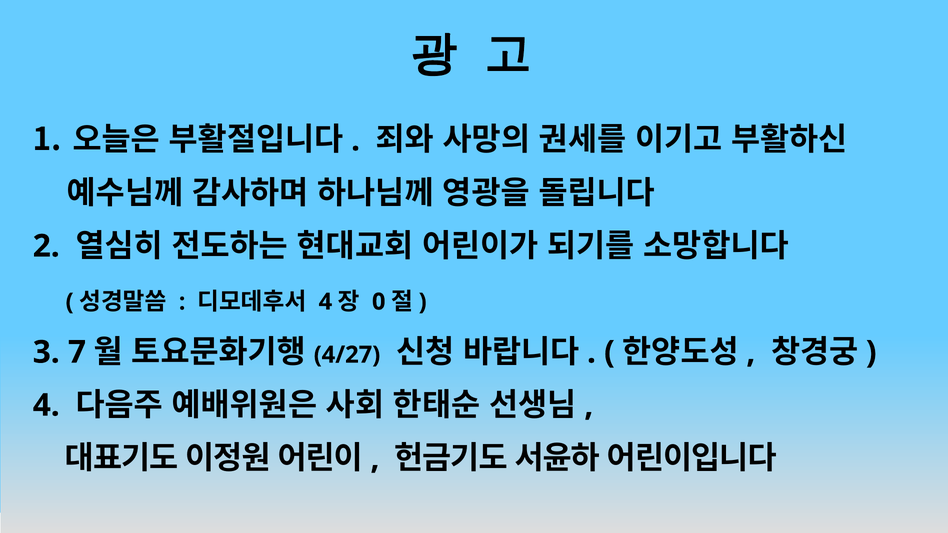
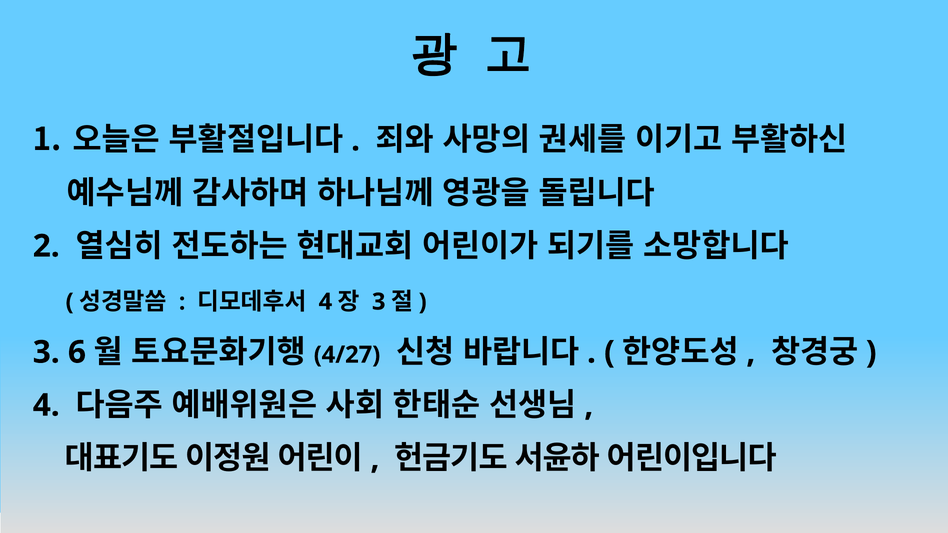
0 at (379, 302): 0 -> 3
7: 7 -> 6
